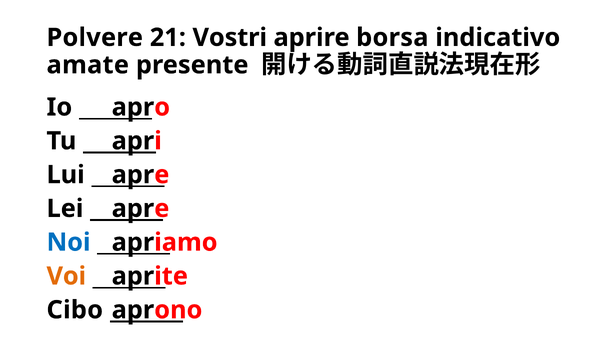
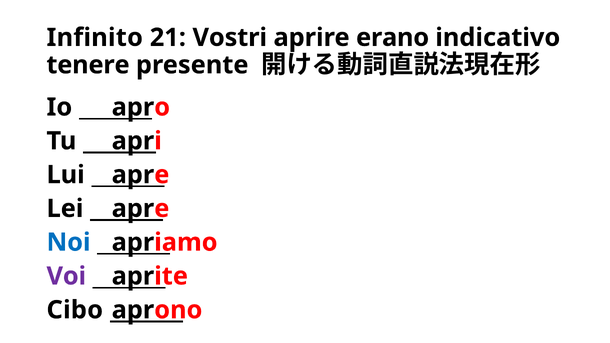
Polvere: Polvere -> Infinito
borsa: borsa -> erano
amate: amate -> tenere
Voi colour: orange -> purple
